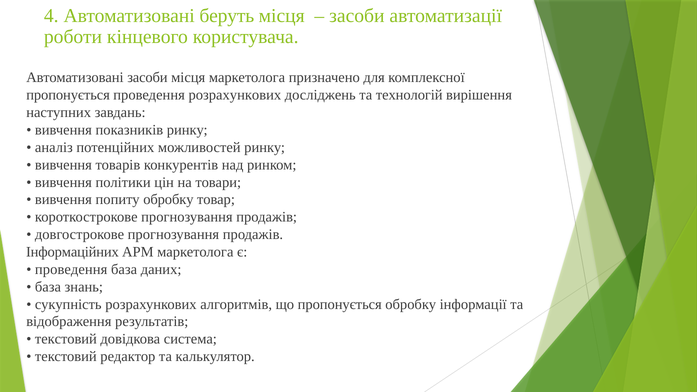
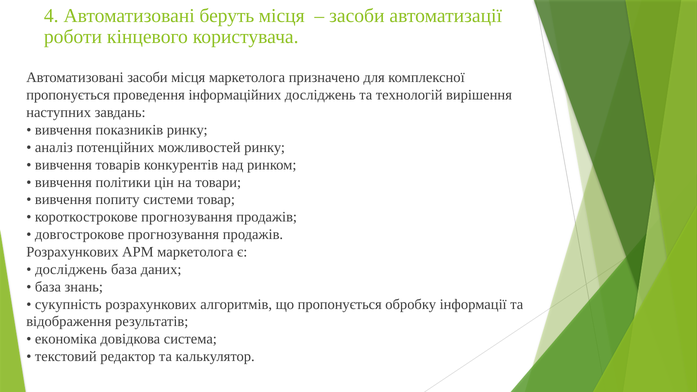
проведення розрахункових: розрахункових -> інформаційних
попиту обробку: обробку -> системи
Інформаційних at (72, 252): Інформаційних -> Розрахункових
проведення at (71, 269): проведення -> досліджень
текстовий at (66, 339): текстовий -> економіка
